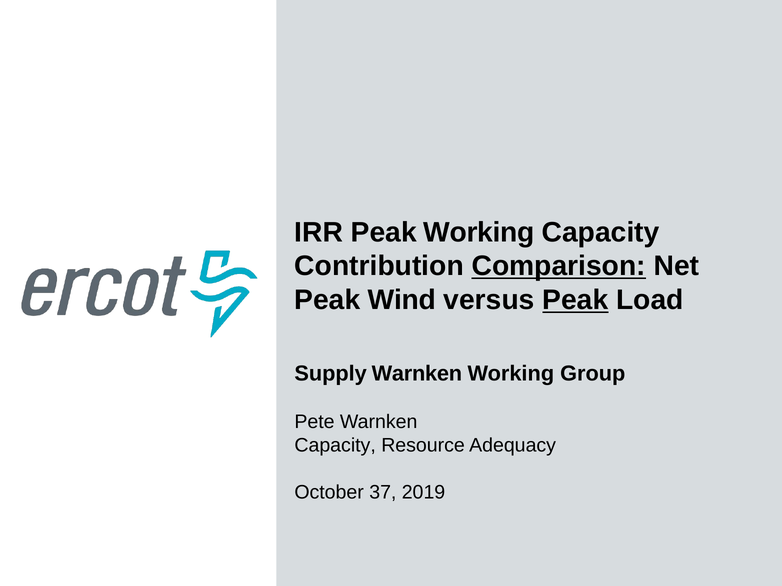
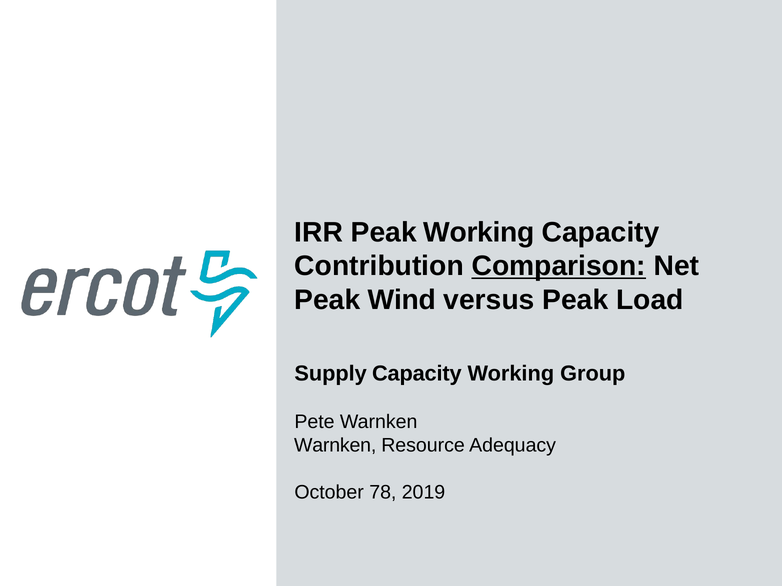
Peak at (575, 300) underline: present -> none
Supply Warnken: Warnken -> Capacity
Capacity at (335, 446): Capacity -> Warnken
37: 37 -> 78
